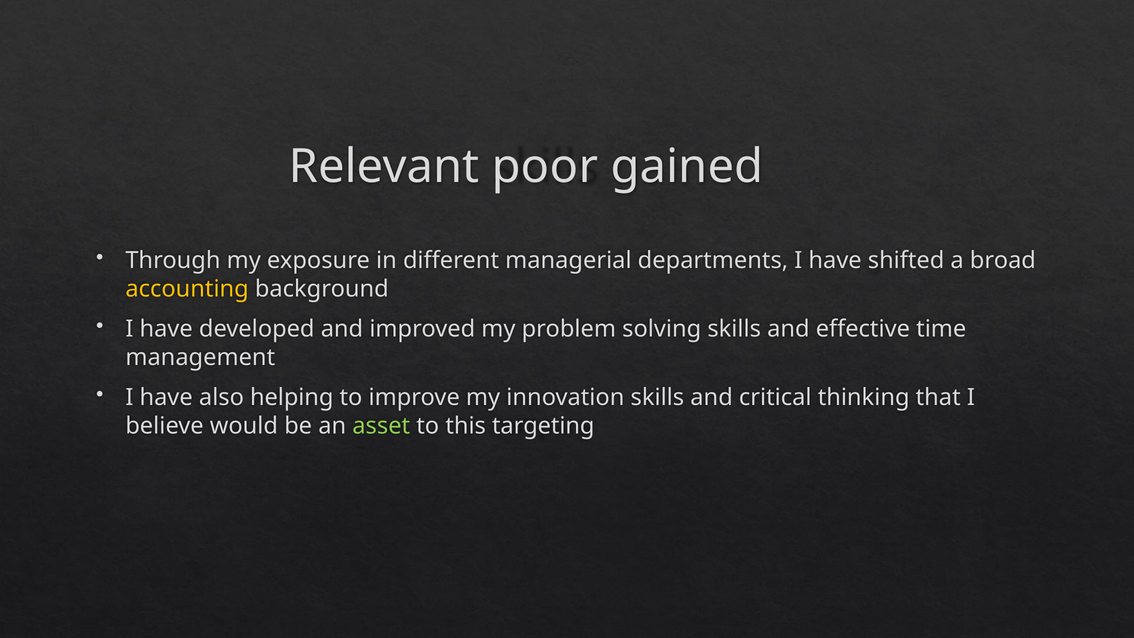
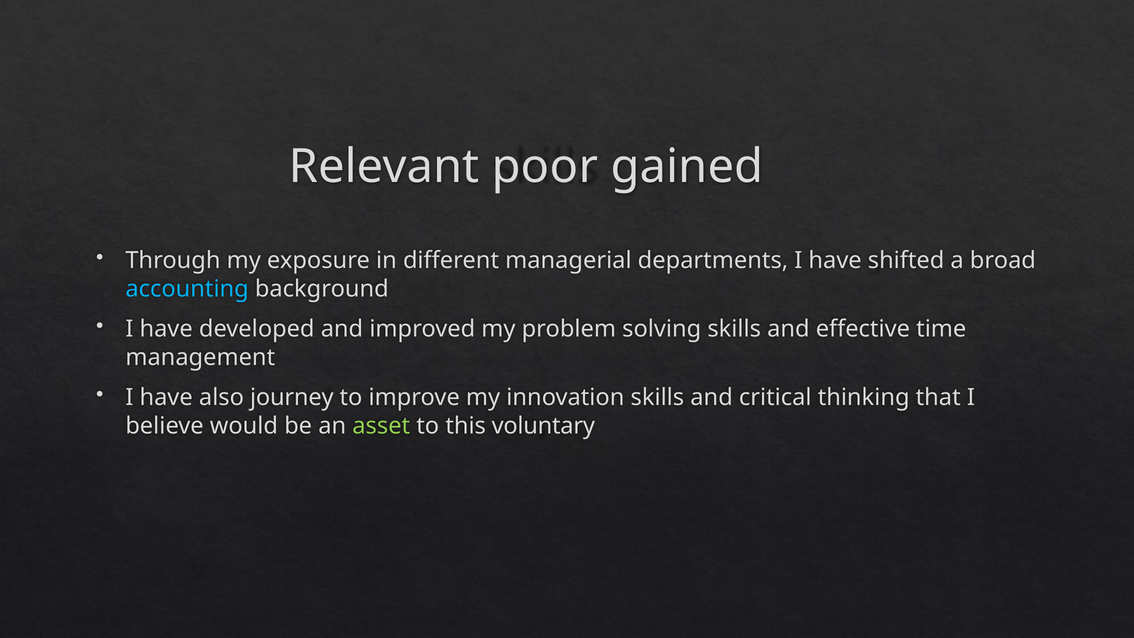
accounting colour: yellow -> light blue
helping: helping -> journey
targeting: targeting -> voluntary
